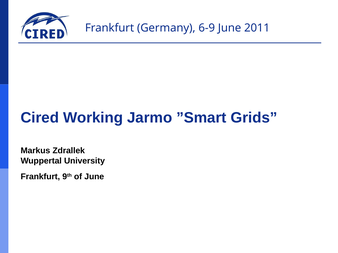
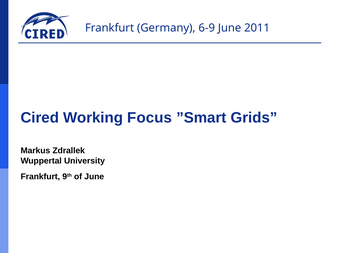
Jarmo: Jarmo -> Focus
